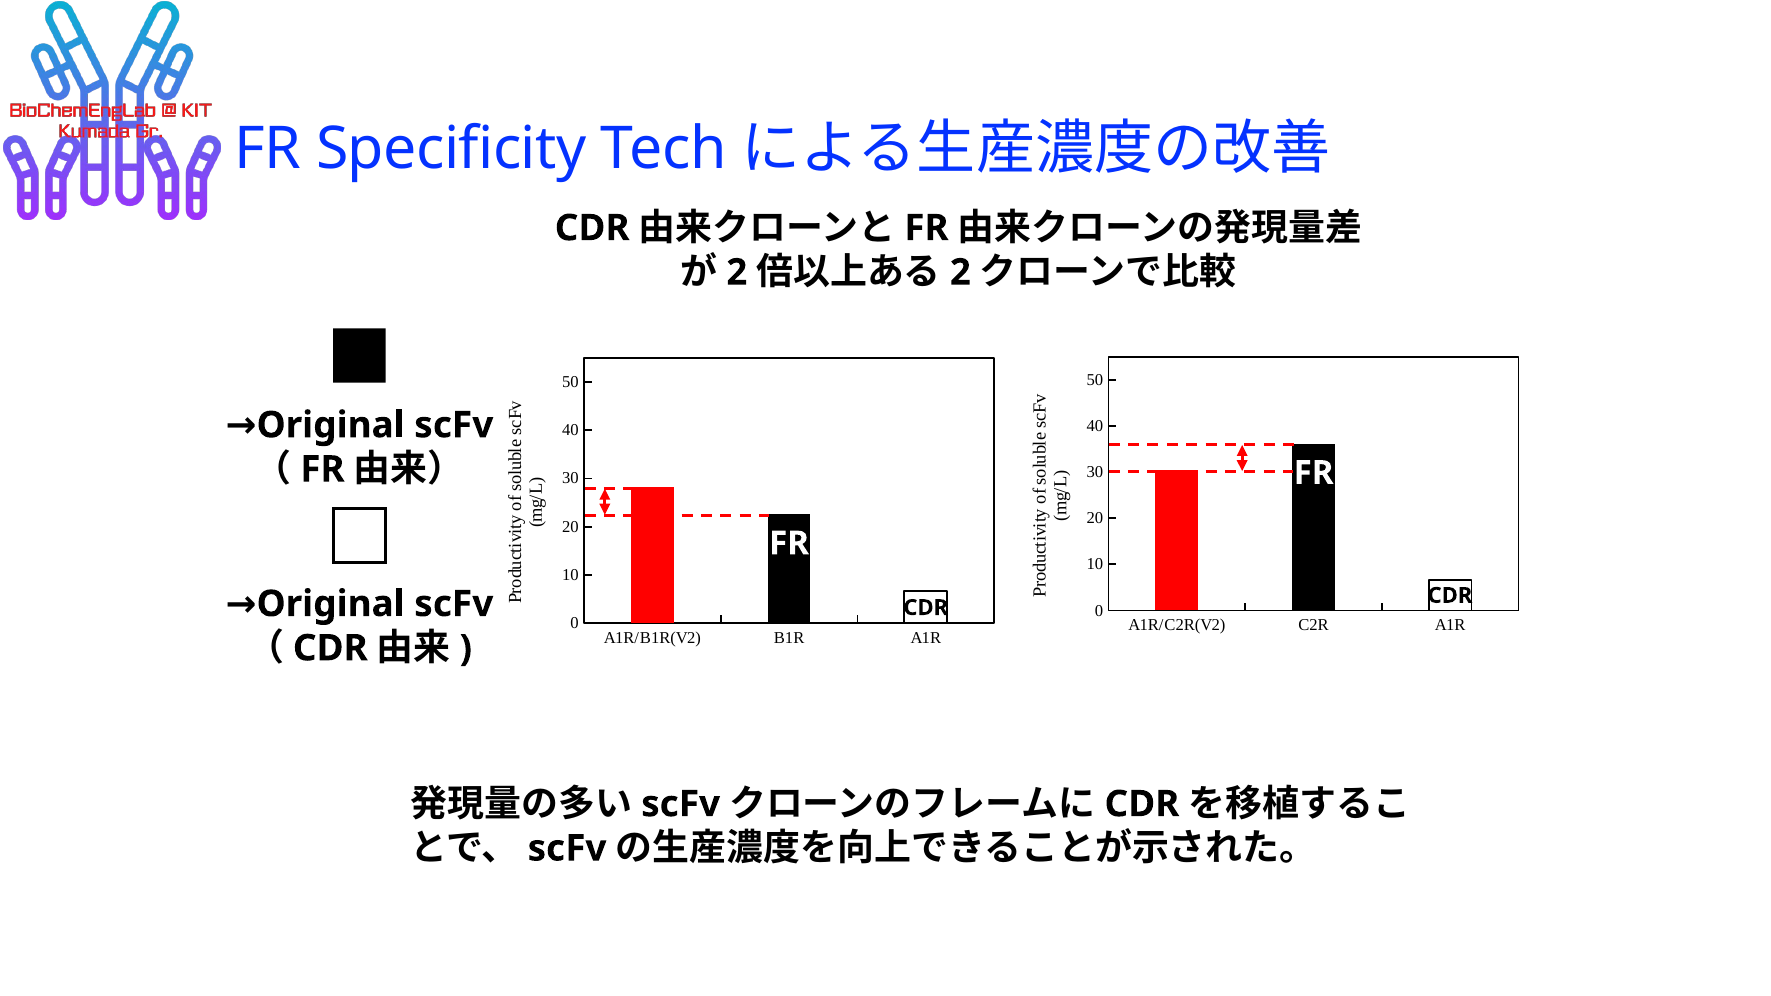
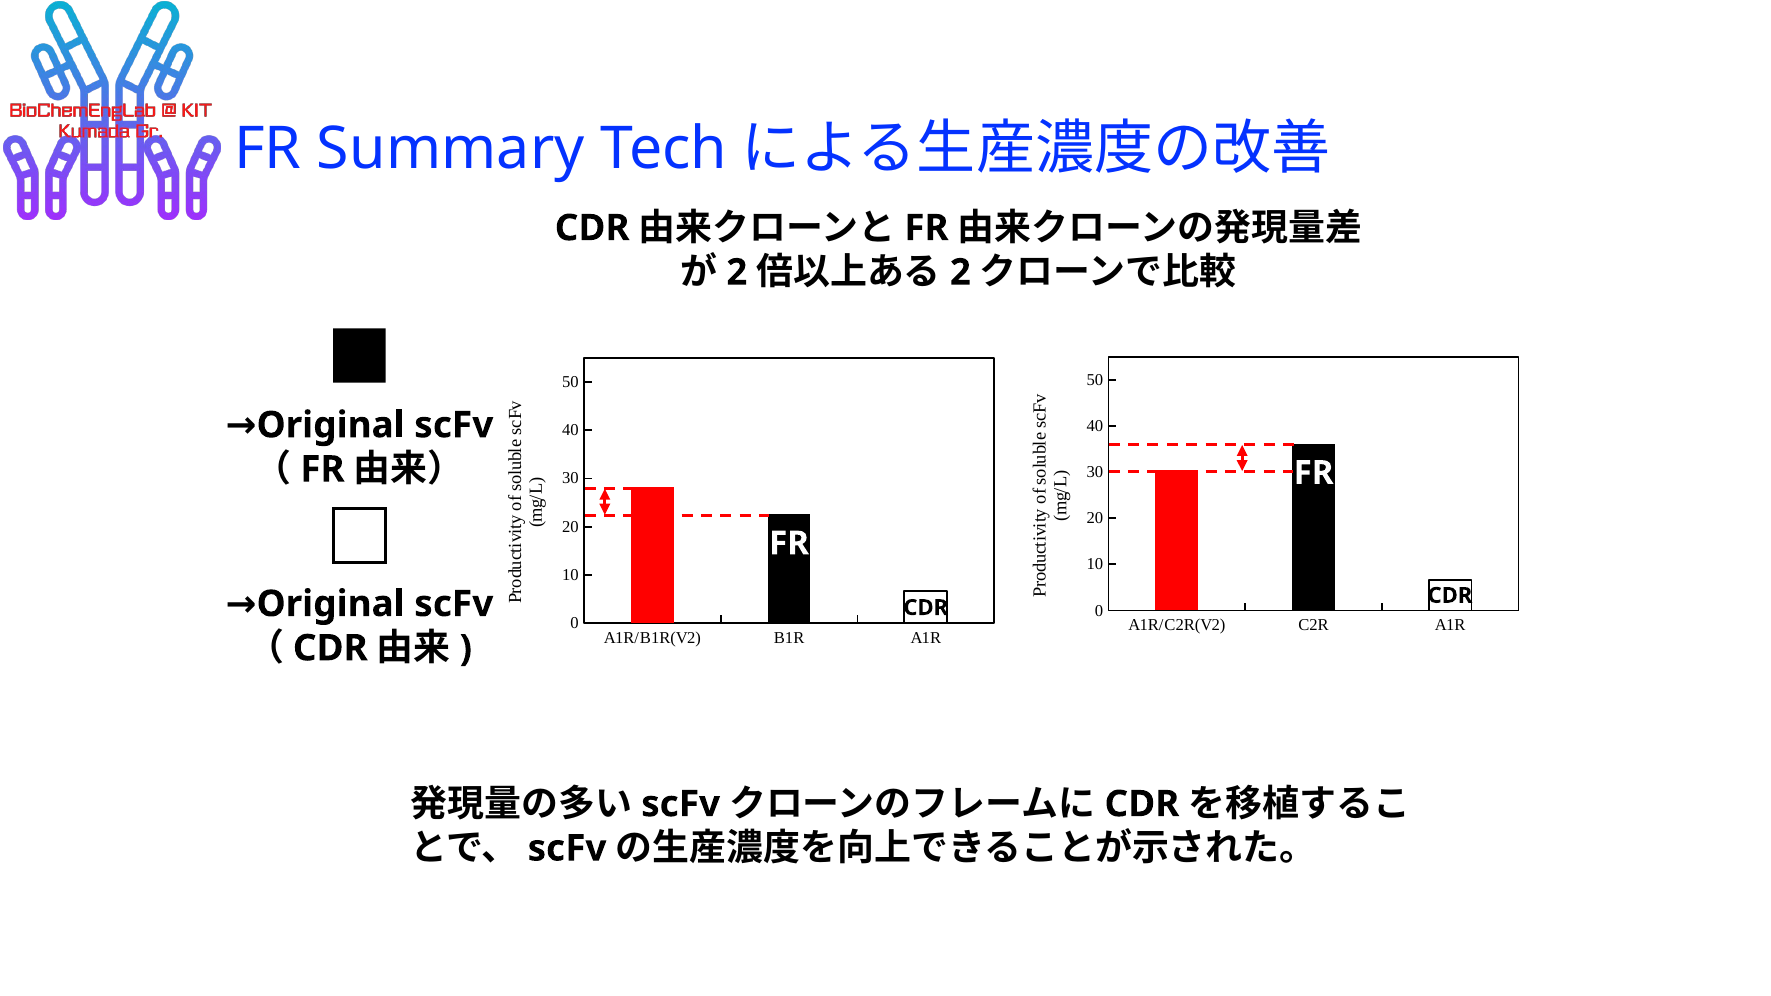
Specificity: Specificity -> Summary
